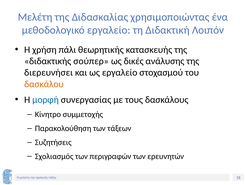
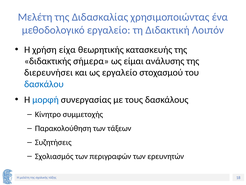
πάλι: πάλι -> είχα
σούπερ: σούπερ -> σήμερα
δικές: δικές -> είμαι
δασκάλου colour: orange -> blue
